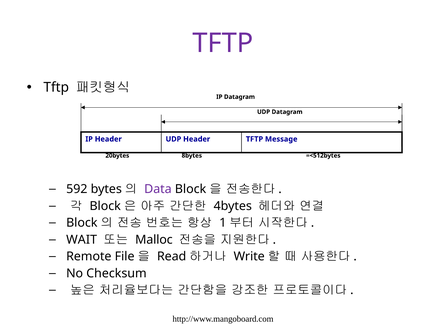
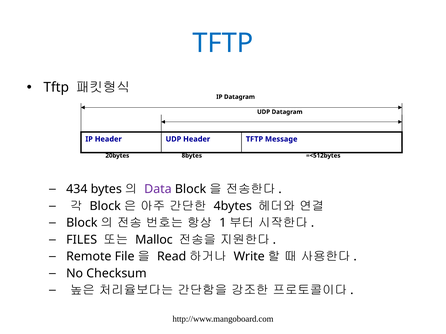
TFTP at (223, 43) colour: purple -> blue
592: 592 -> 434
WAIT: WAIT -> FILES
